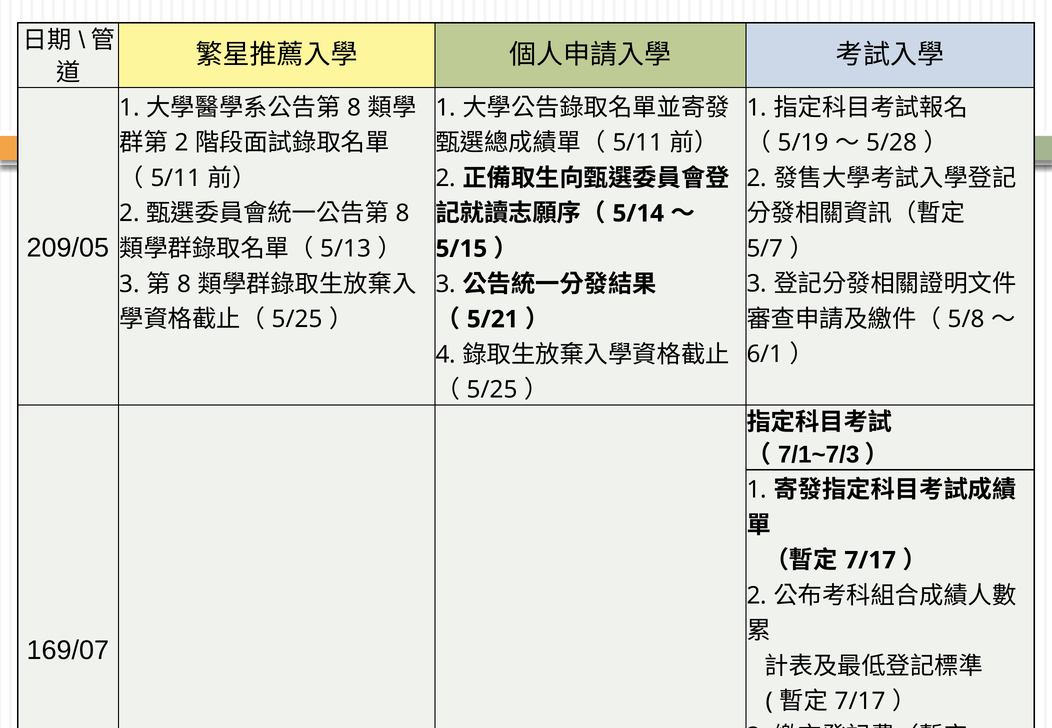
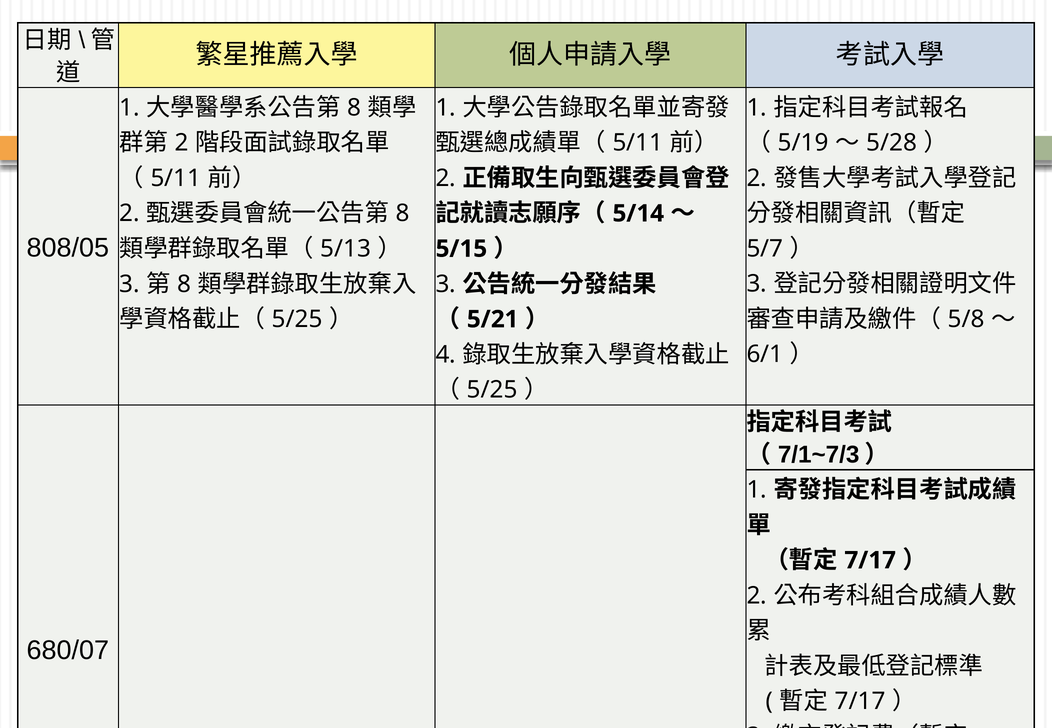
209/05: 209/05 -> 808/05
169/07: 169/07 -> 680/07
